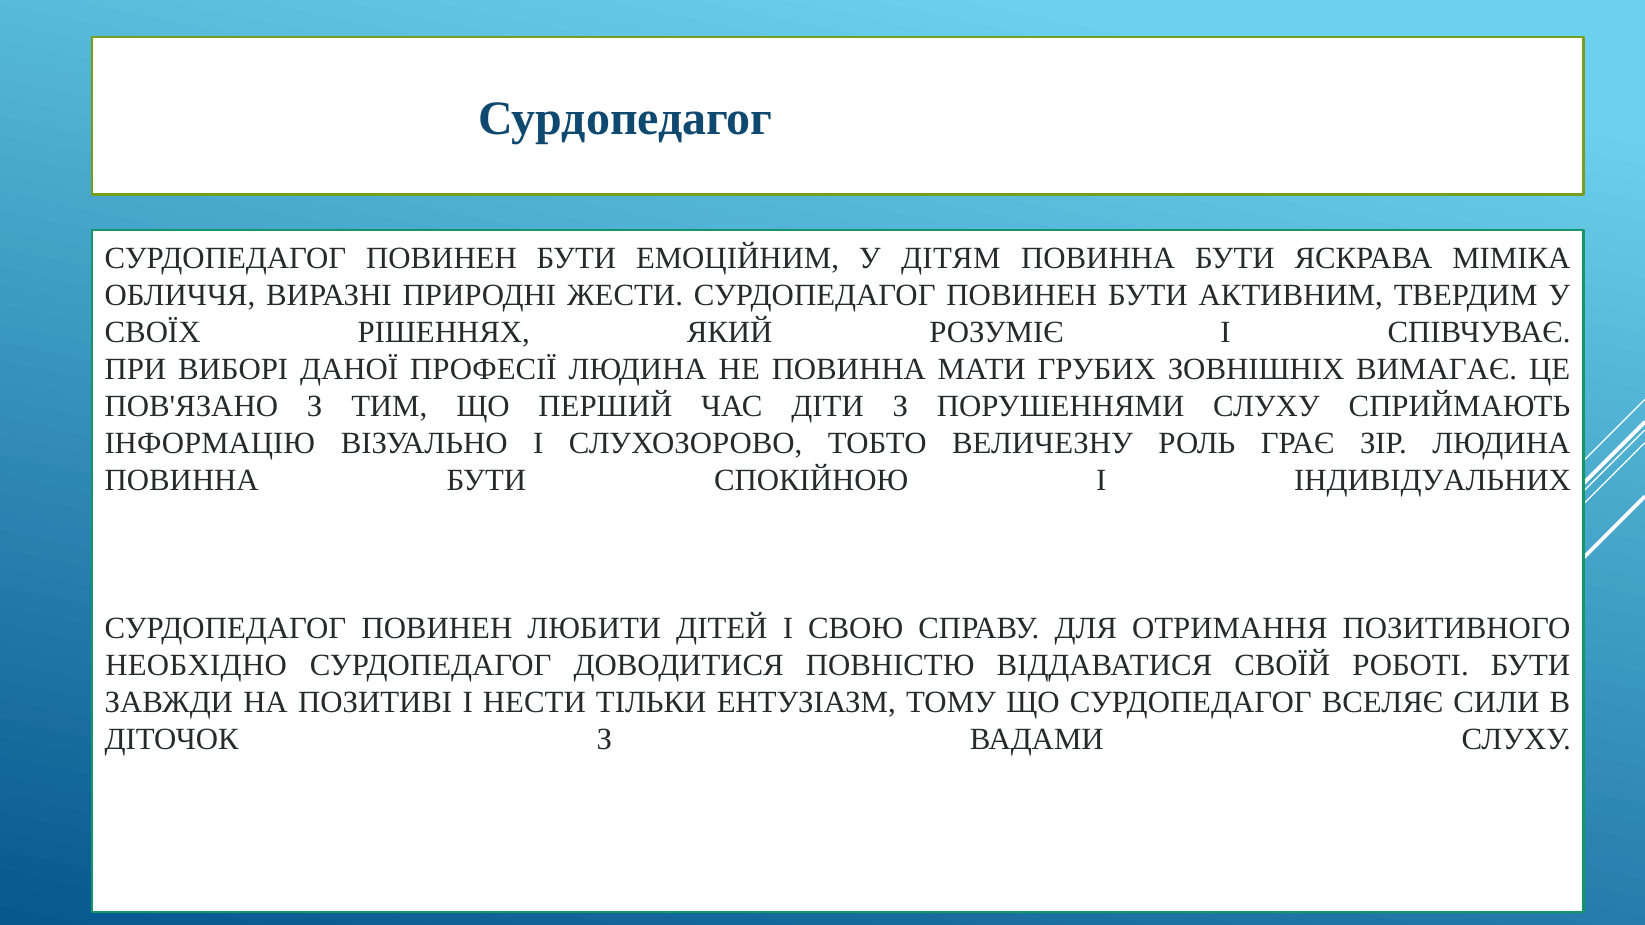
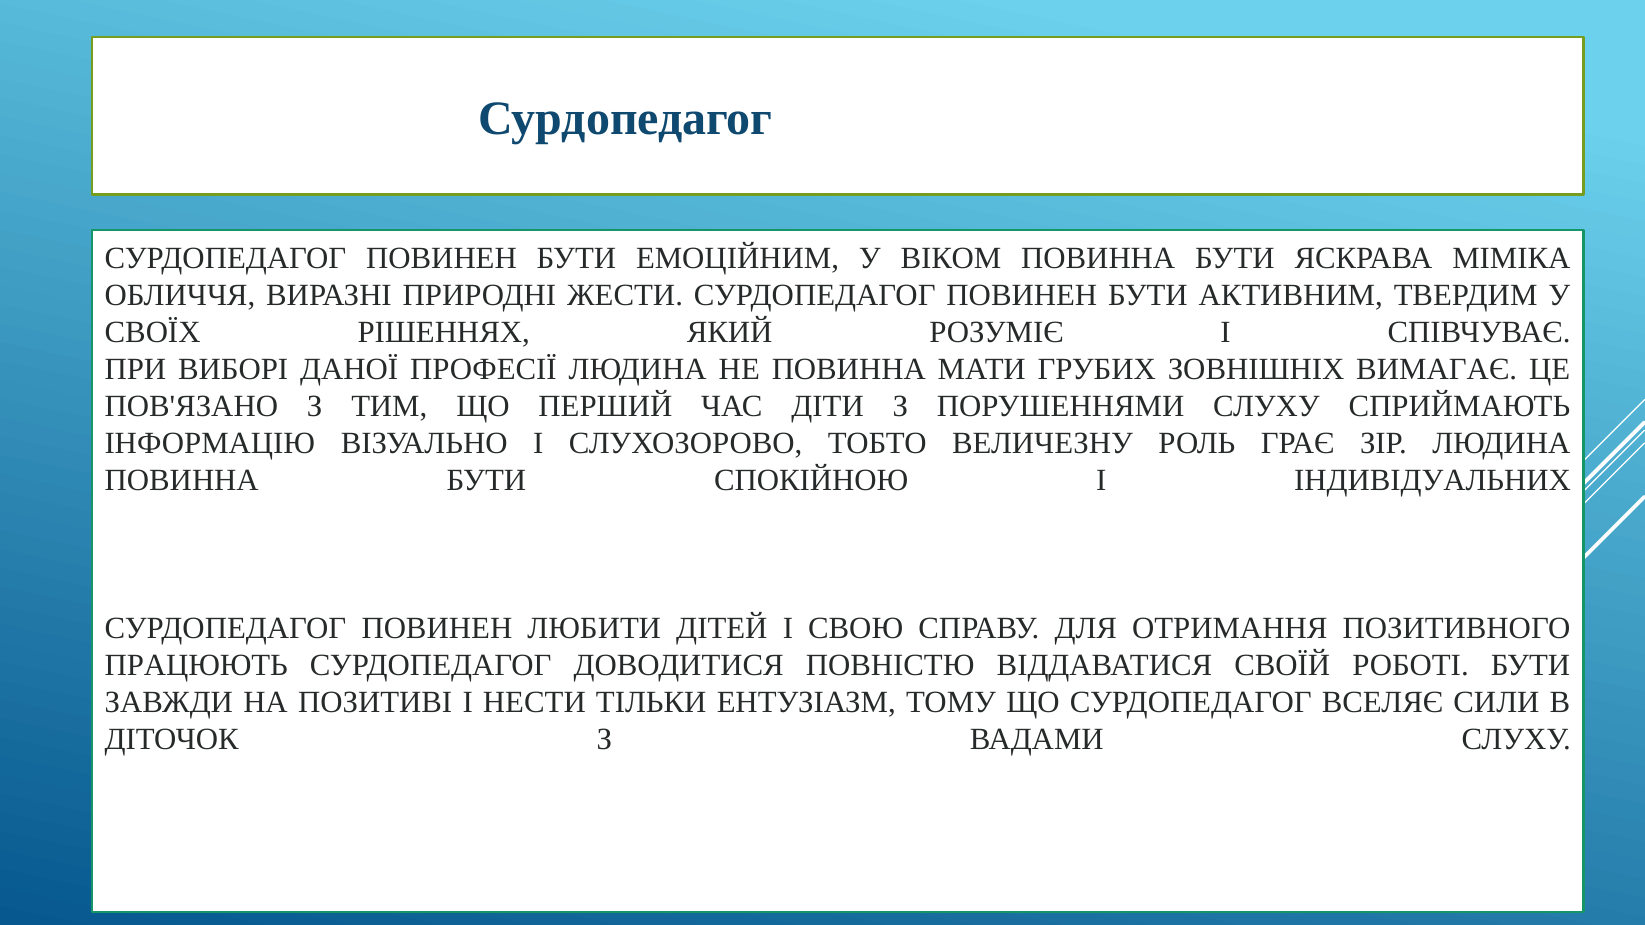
ДІТЯМ: ДІТЯМ -> ВІКОМ
НЕОБХІДНО: НЕОБХІДНО -> ПРАЦЮЮТЬ
